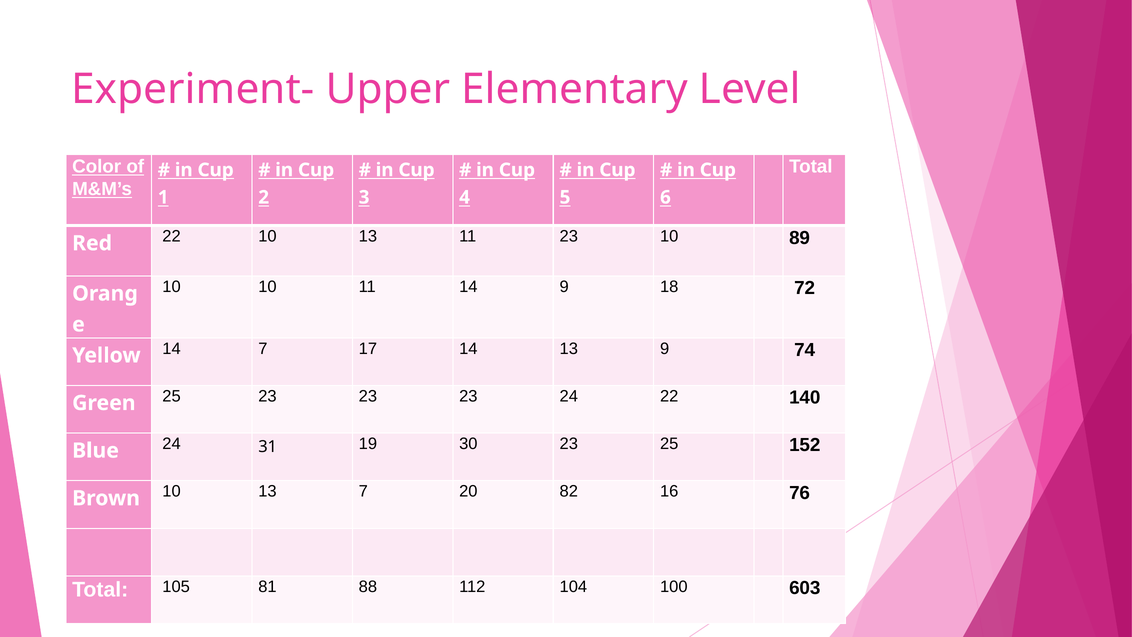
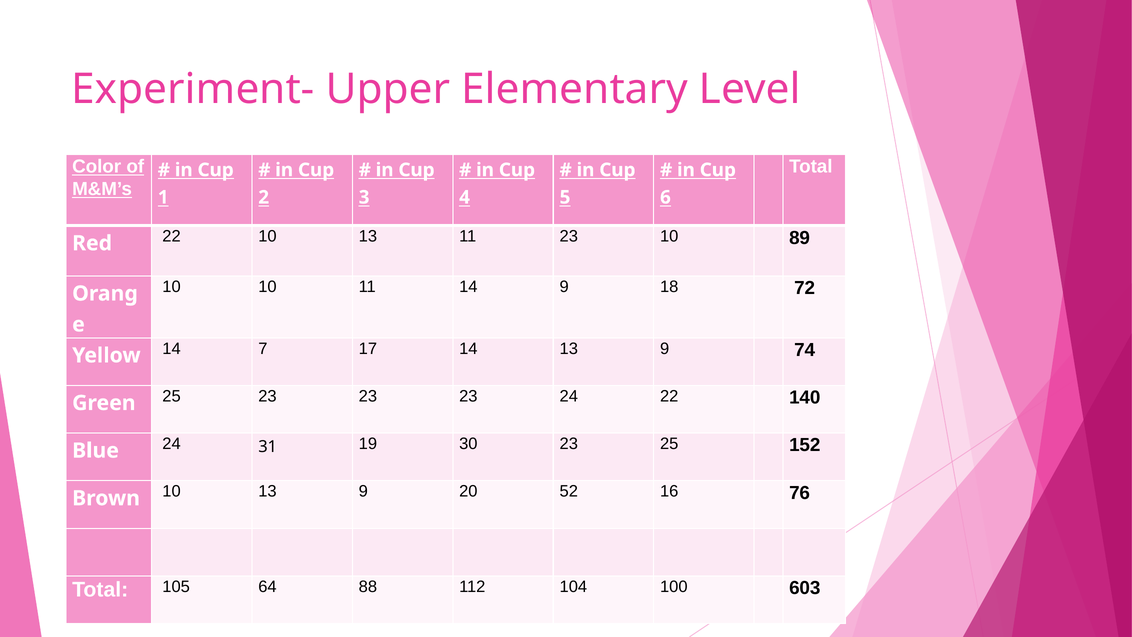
10 13 7: 7 -> 9
82: 82 -> 52
81: 81 -> 64
